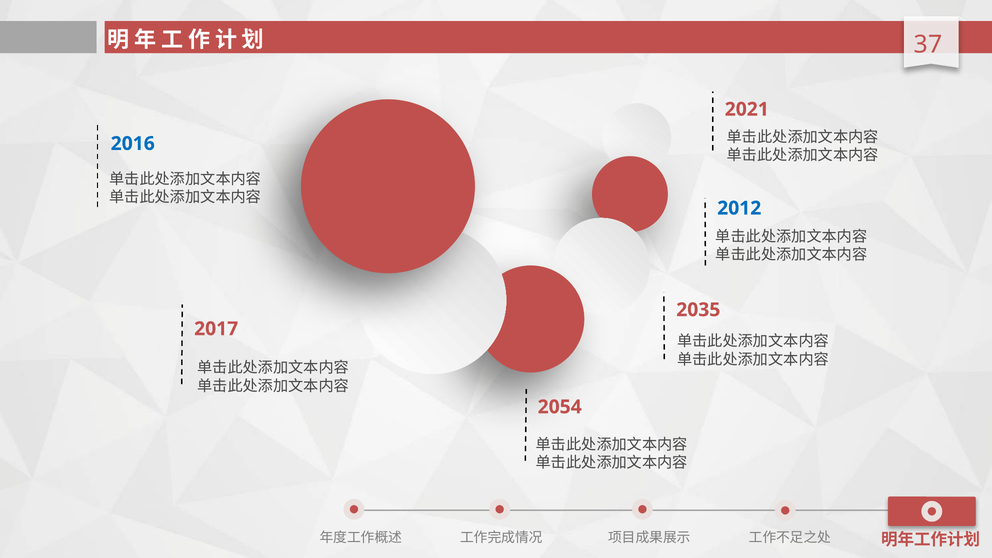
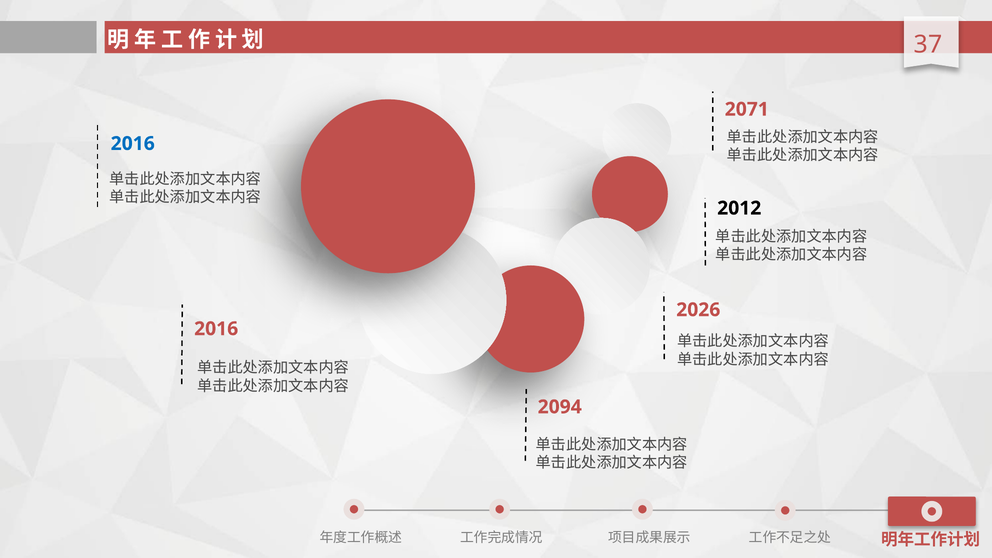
2021: 2021 -> 2071
2012 colour: blue -> black
2035: 2035 -> 2026
2017 at (216, 329): 2017 -> 2016
2054: 2054 -> 2094
